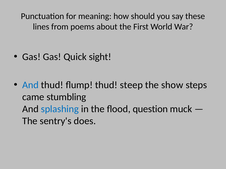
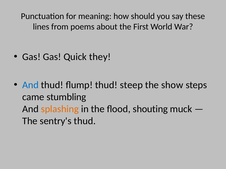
sight: sight -> they
splashing colour: blue -> orange
question: question -> shouting
sentry's does: does -> thud
